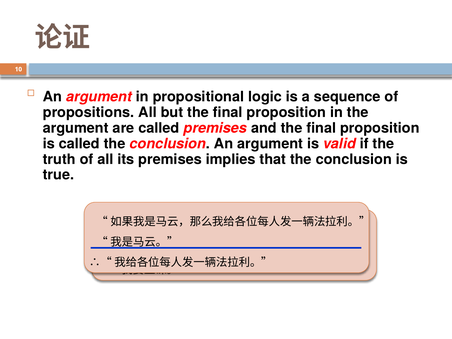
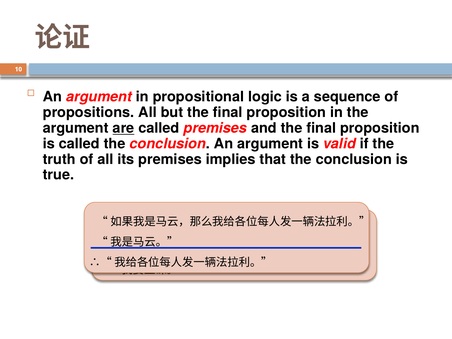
are underline: none -> present
